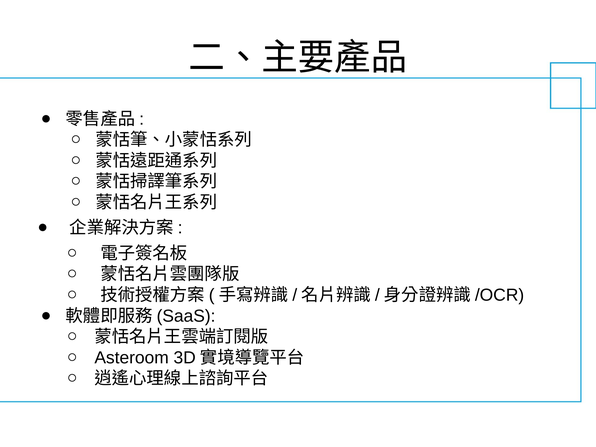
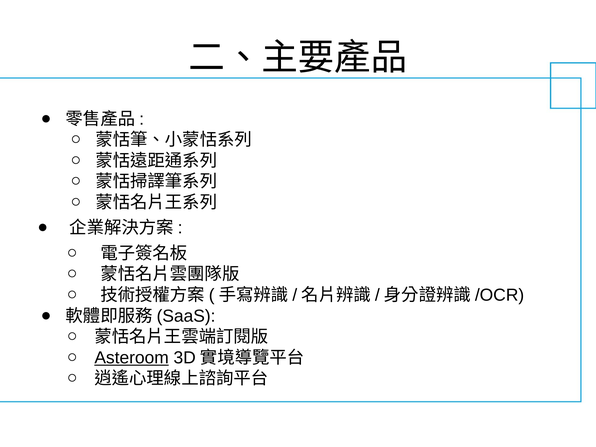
Asteroom underline: none -> present
